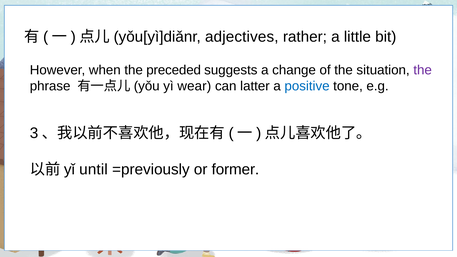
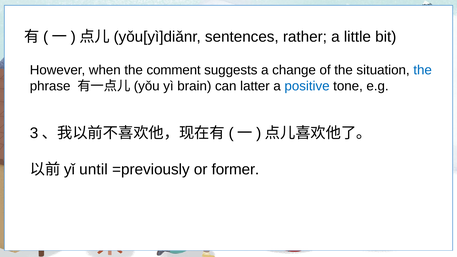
adjectives: adjectives -> sentences
preceded: preceded -> comment
the at (423, 70) colour: purple -> blue
wear: wear -> brain
